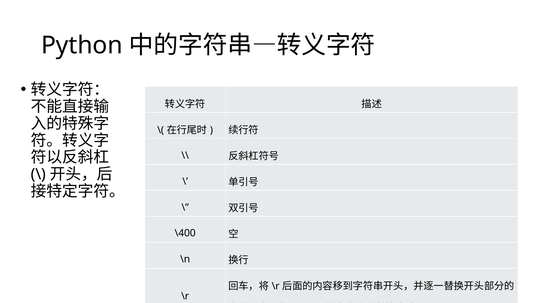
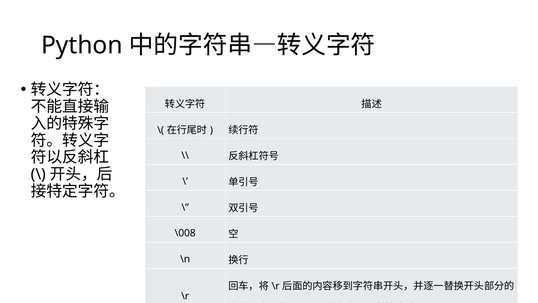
\400: \400 -> \008
